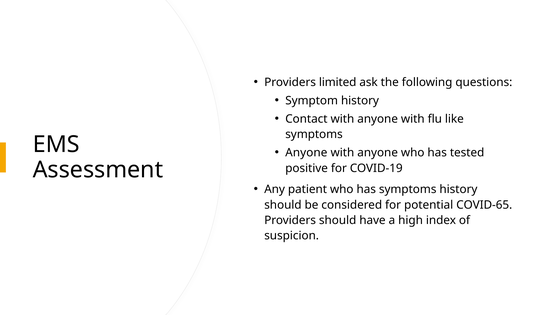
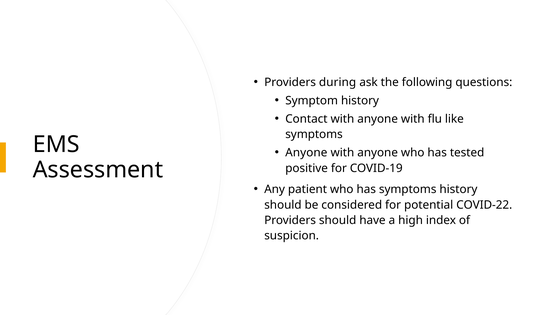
limited: limited -> during
COVID-65: COVID-65 -> COVID-22
